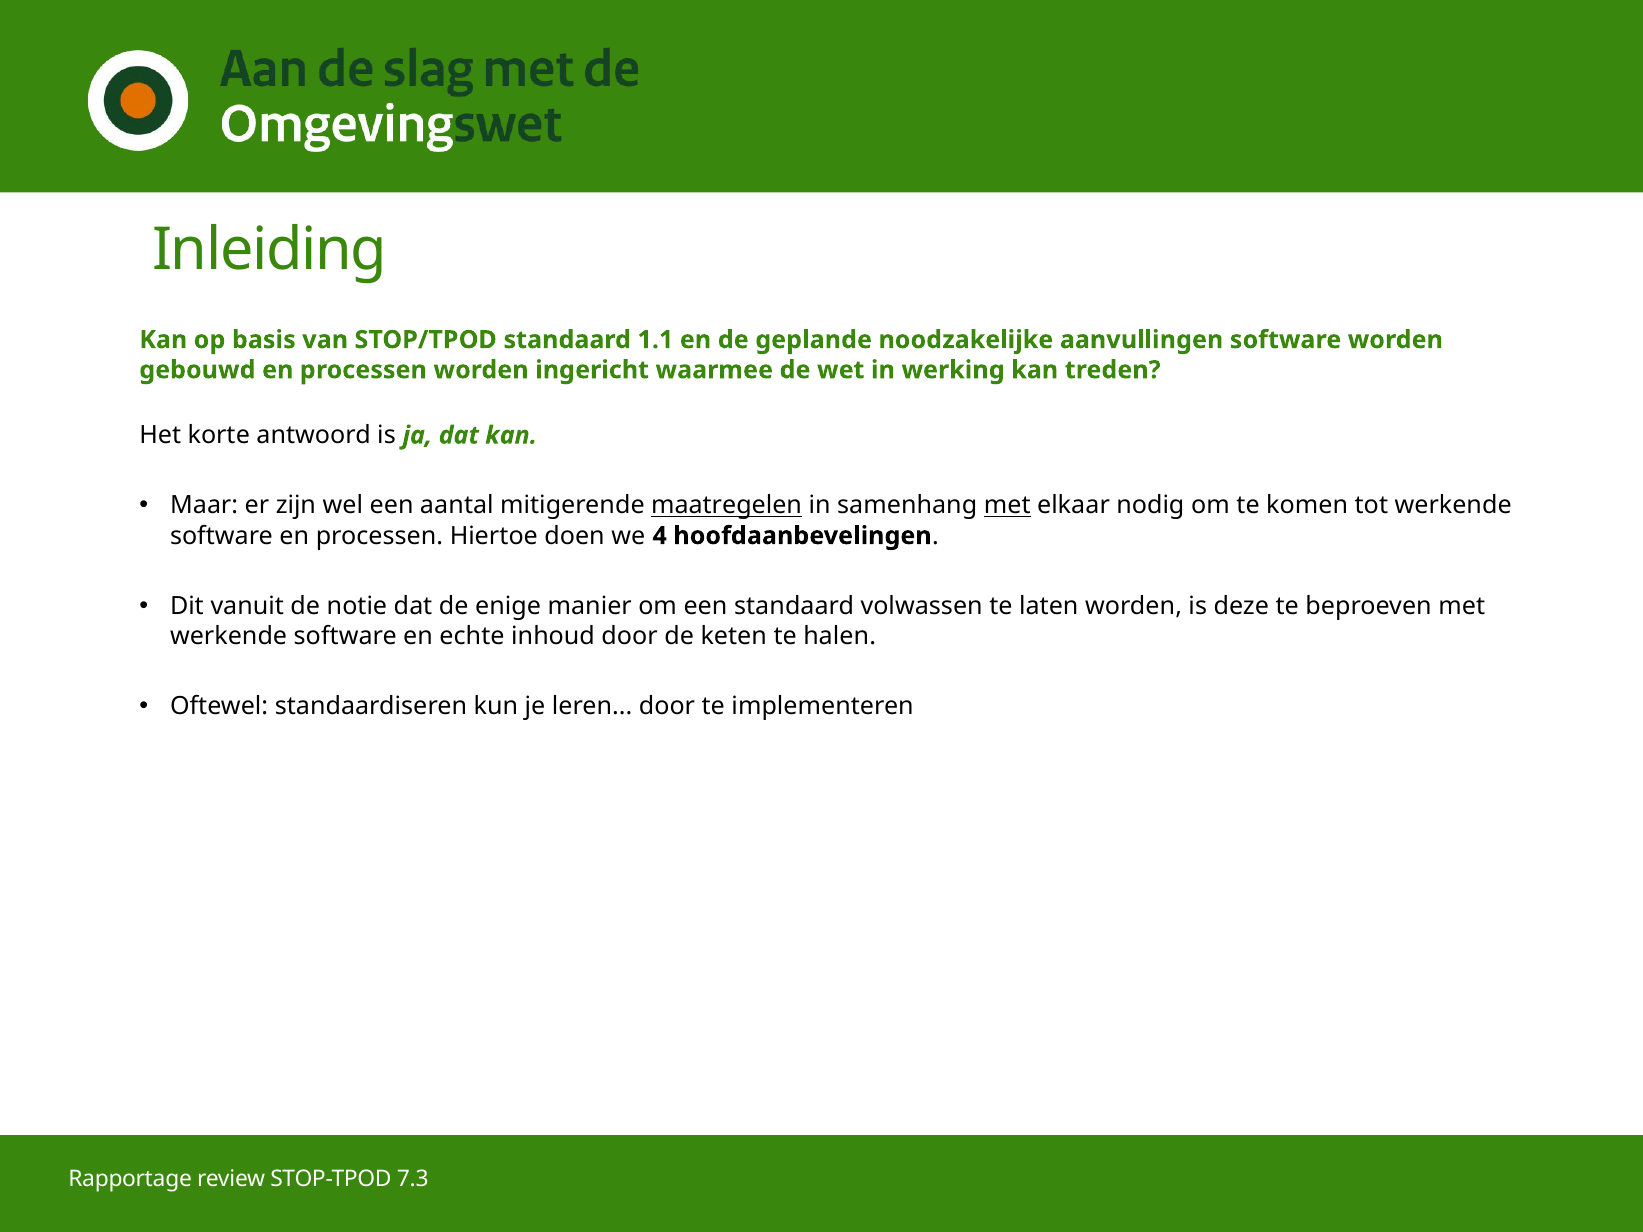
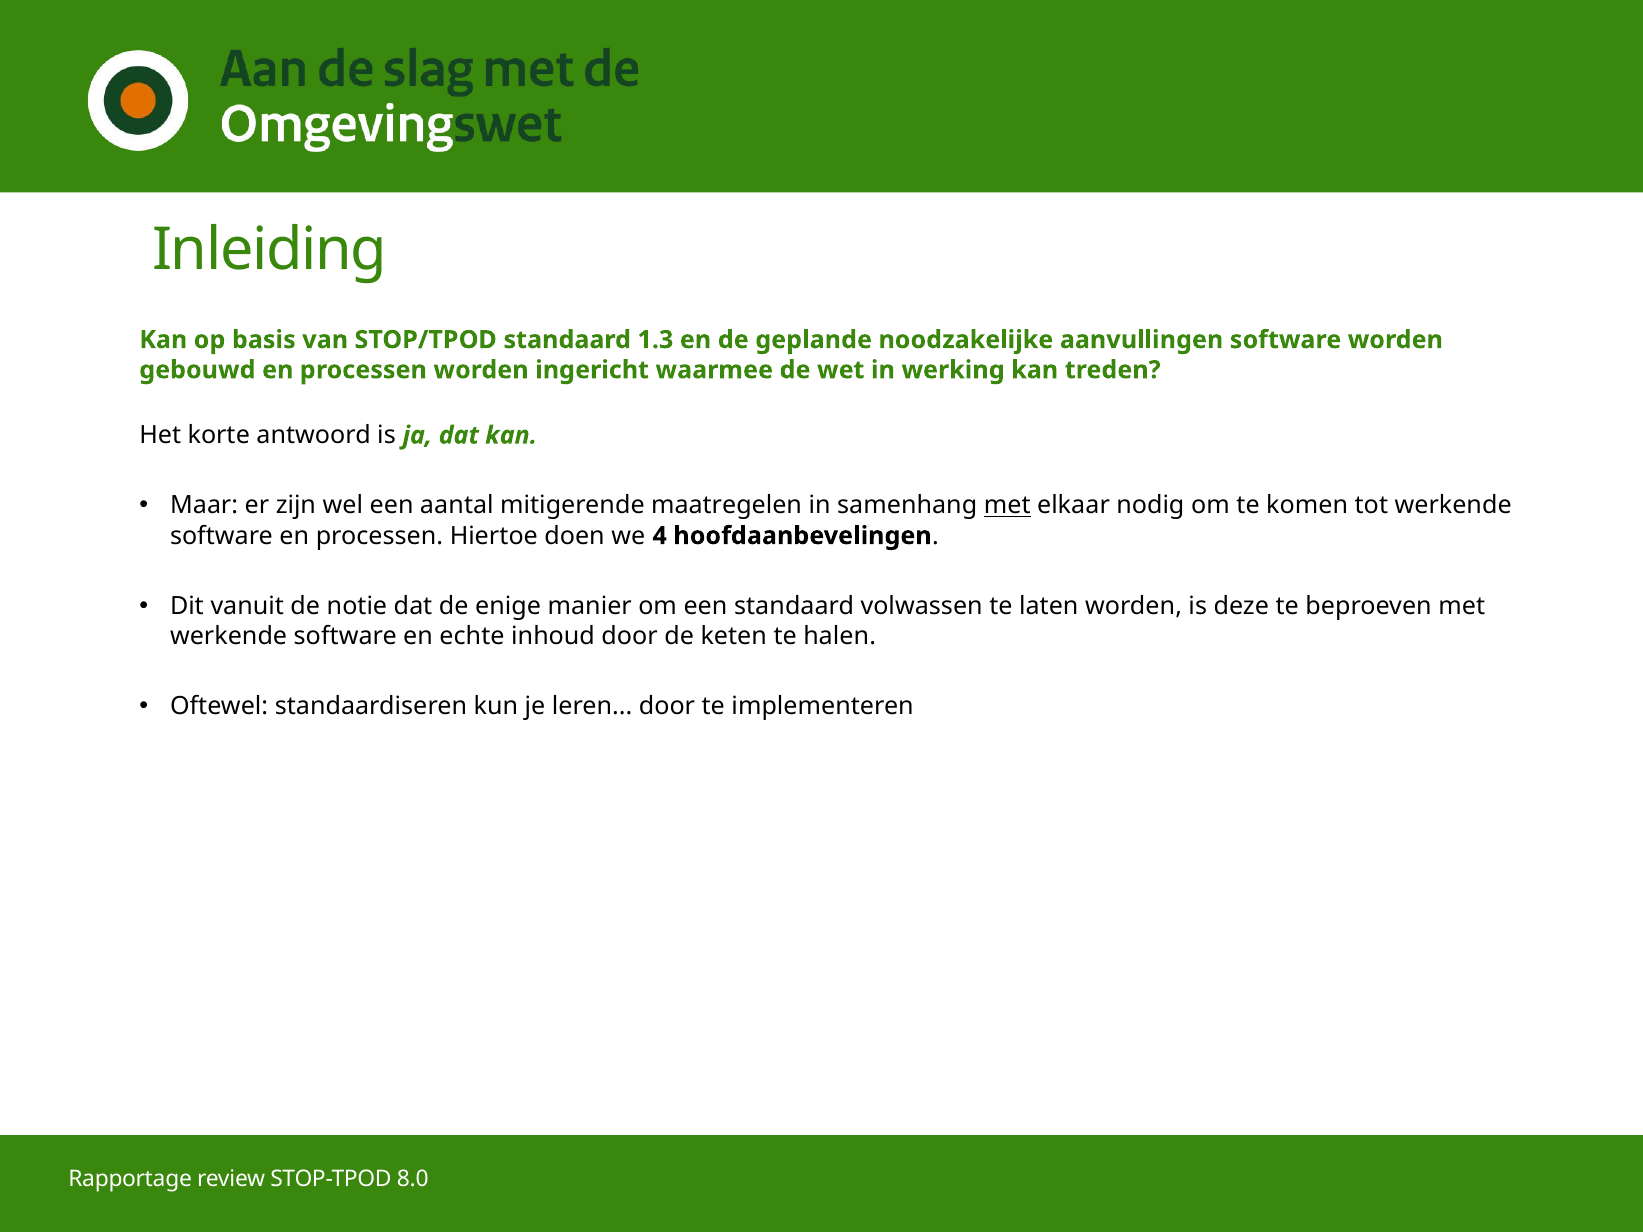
1.1: 1.1 -> 1.3
maatregelen underline: present -> none
7.3: 7.3 -> 8.0
